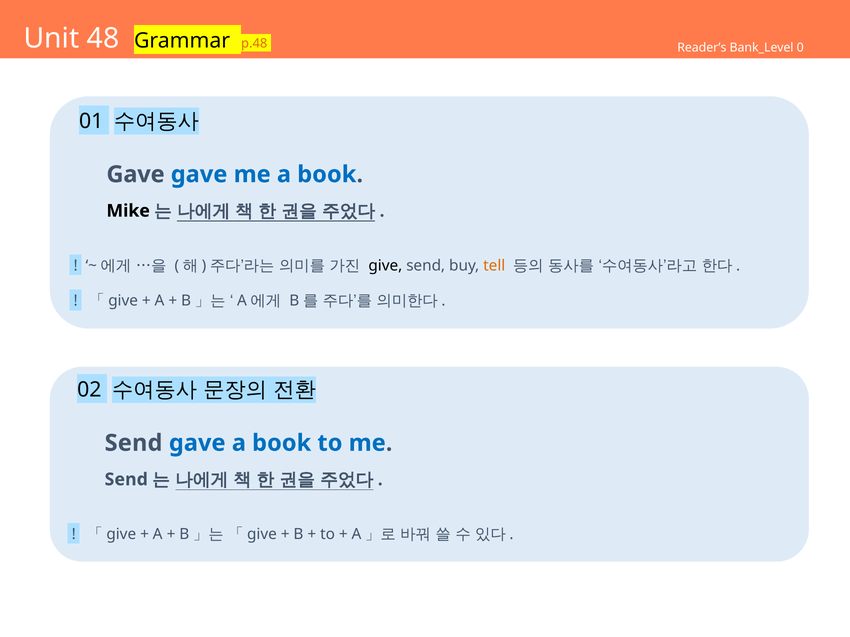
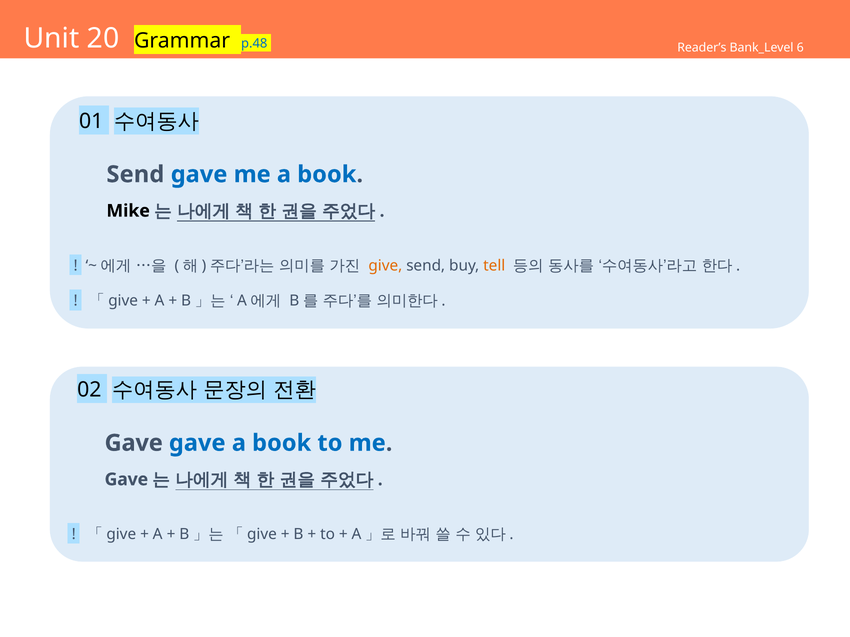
48: 48 -> 20
p.48 colour: orange -> blue
0: 0 -> 6
Gave at (136, 175): Gave -> Send
give colour: black -> orange
Send at (134, 443): Send -> Gave
Send at (126, 480): Send -> Gave
